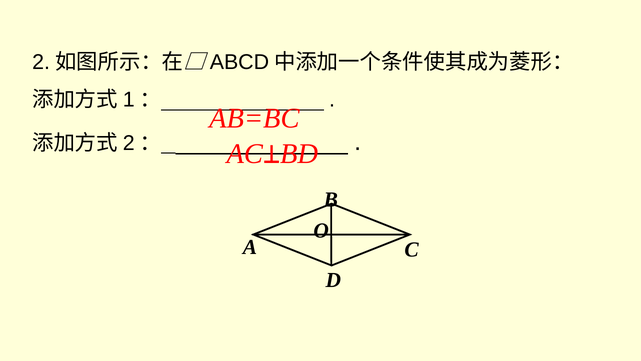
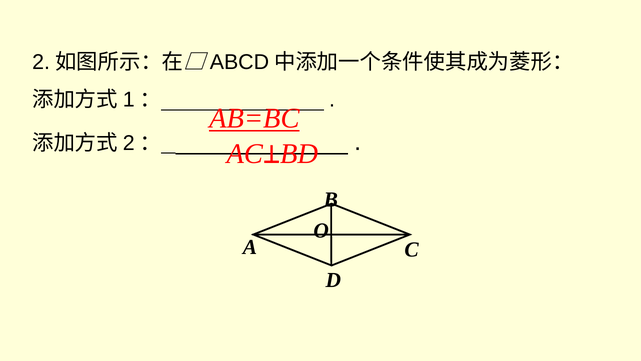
AB=BC underline: none -> present
